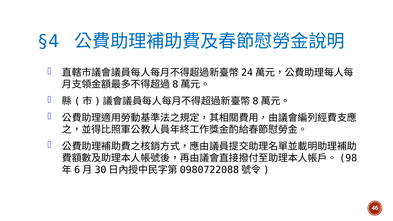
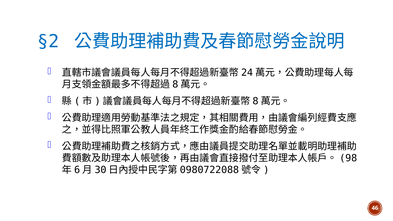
§4: §4 -> §2
